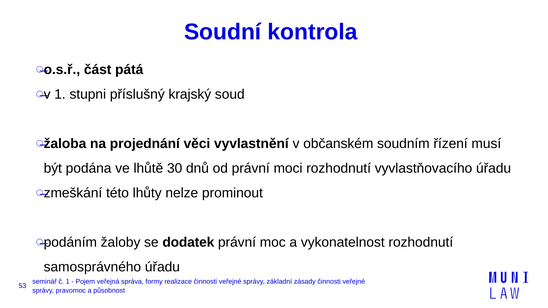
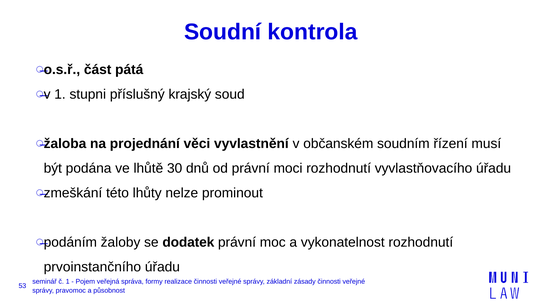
samosprávného: samosprávného -> prvoinstančního
